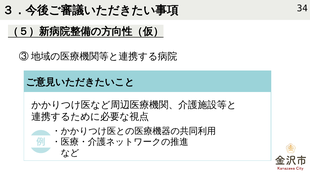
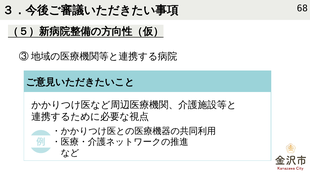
34: 34 -> 68
